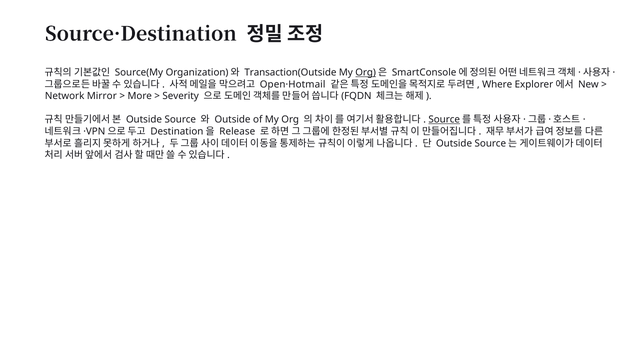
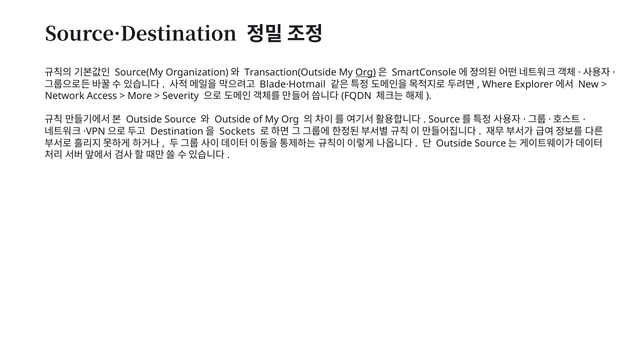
Open·Hotmail: Open·Hotmail -> Blade·Hotmail
Mirror: Mirror -> Access
Source at (444, 120) underline: present -> none
Release: Release -> Sockets
